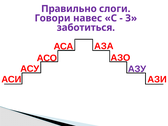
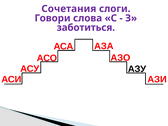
Правильно: Правильно -> Сочетания
навес: навес -> слова
АЗУ colour: purple -> black
